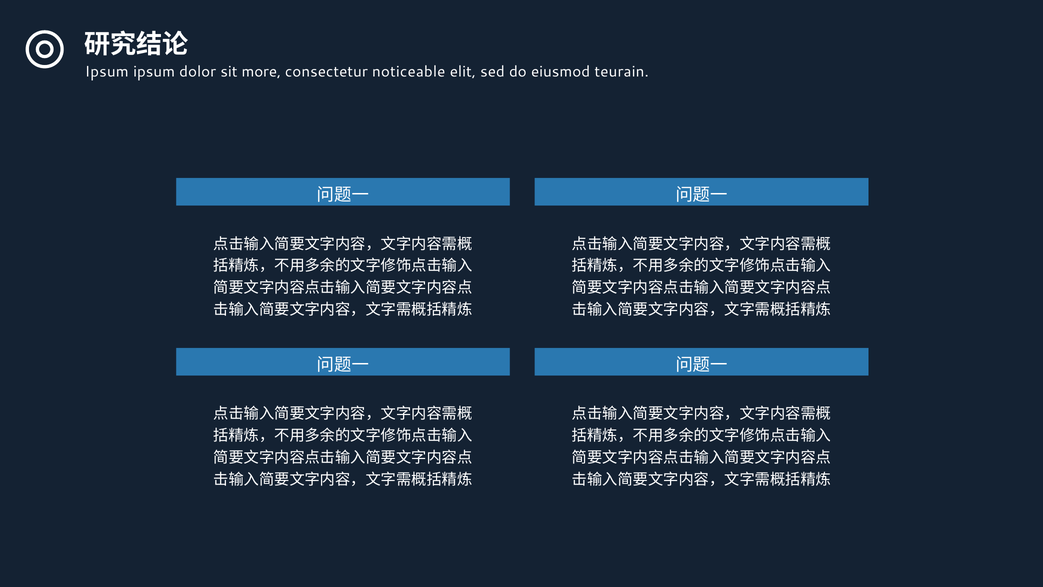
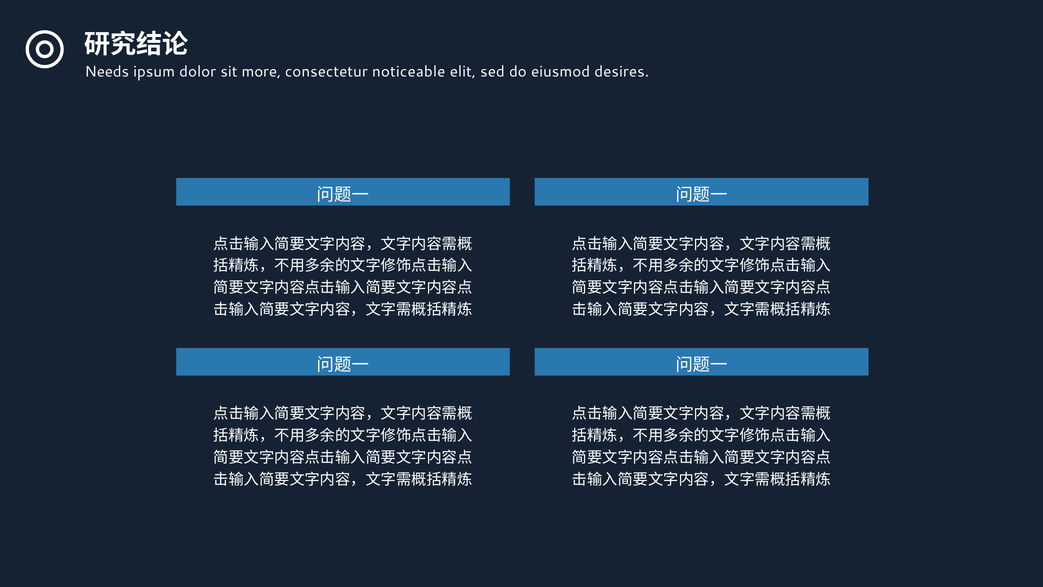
Ipsum at (107, 72): Ipsum -> Needs
teurain: teurain -> desires
